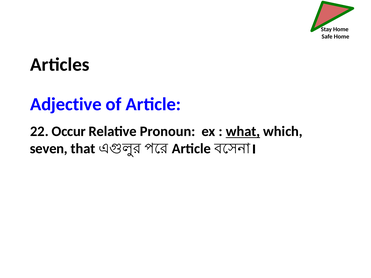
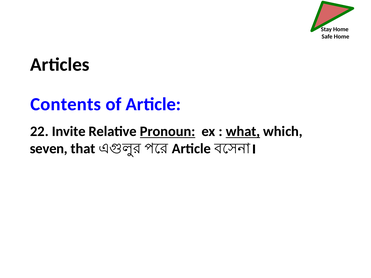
Adjective: Adjective -> Contents
Occur: Occur -> Invite
Pronoun underline: none -> present
